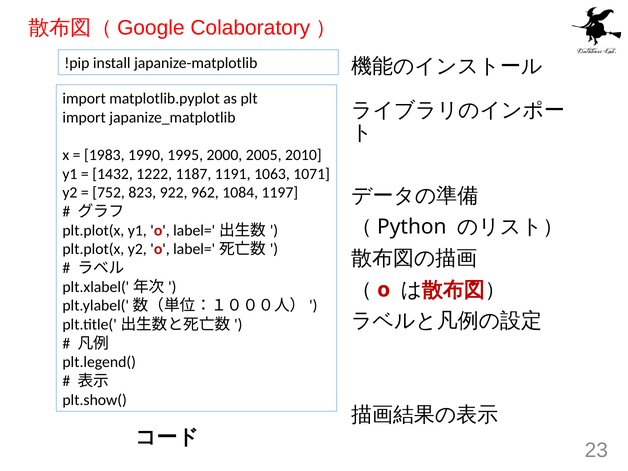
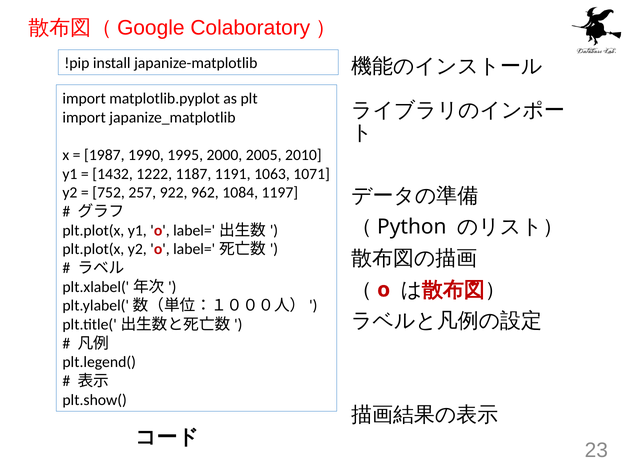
1983: 1983 -> 1987
823: 823 -> 257
